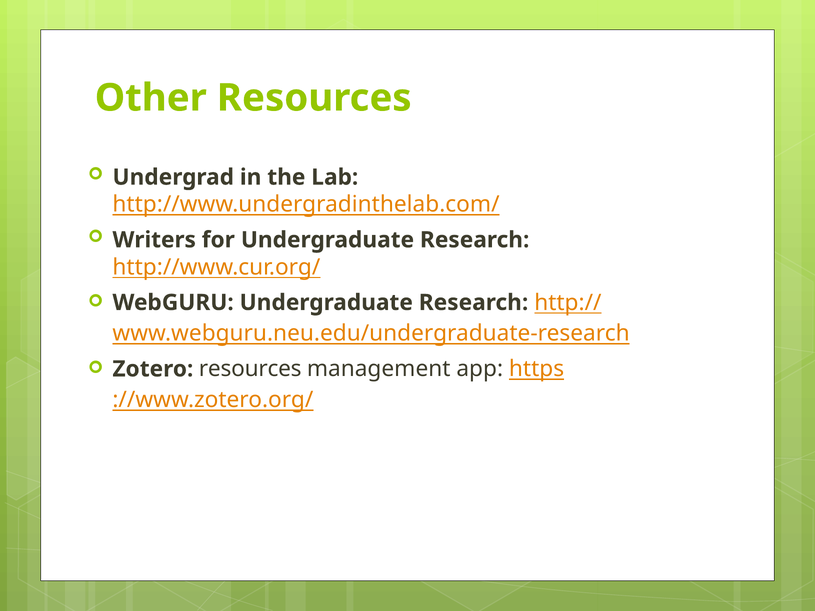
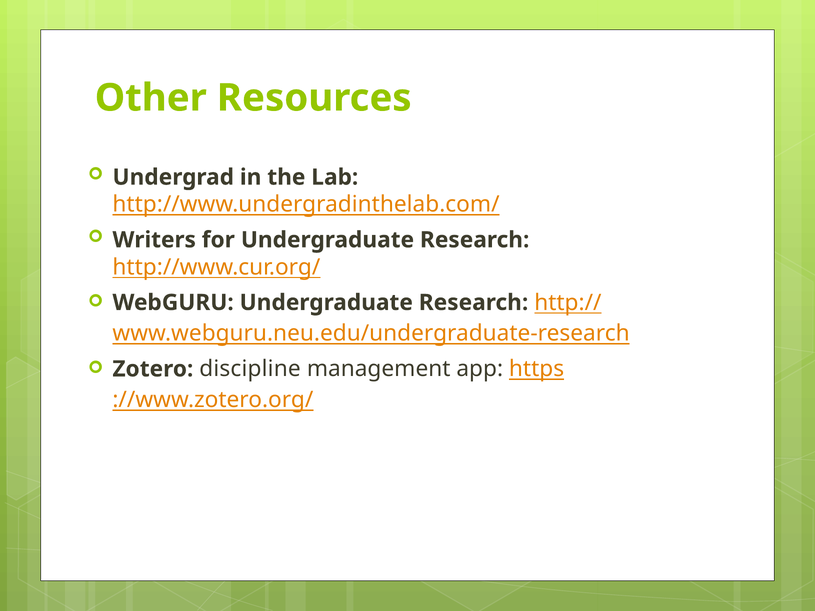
Zotero resources: resources -> discipline
